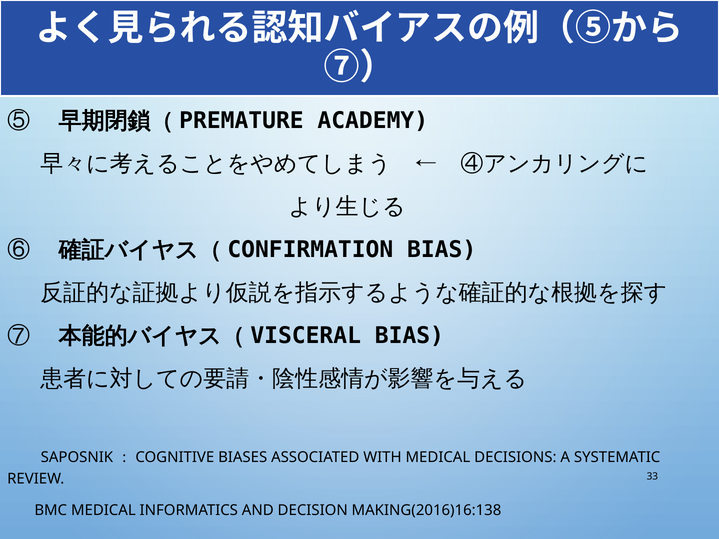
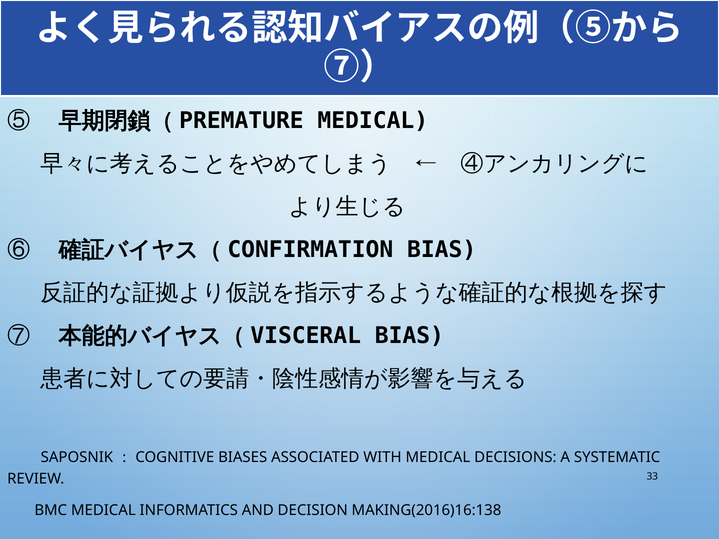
ACADEMY at (373, 121): ACADEMY -> MEDICAL
